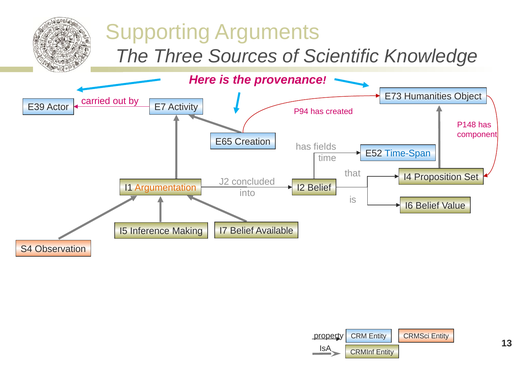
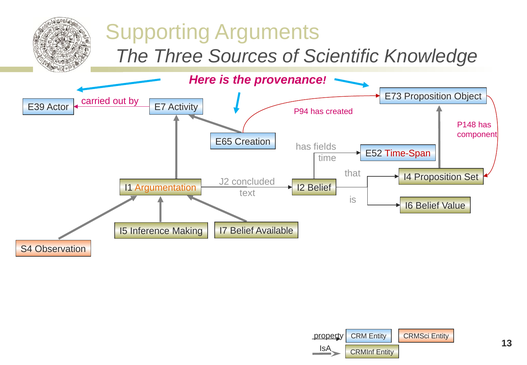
E73 Humanities: Humanities -> Proposition
Time-Span colour: blue -> red
into: into -> text
